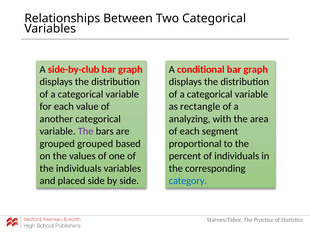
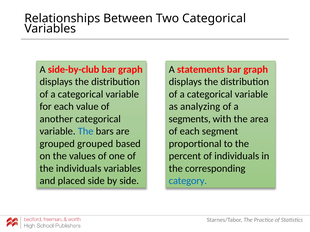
conditional: conditional -> statements
rectangle: rectangle -> analyzing
analyzing: analyzing -> segments
The at (86, 132) colour: purple -> blue
